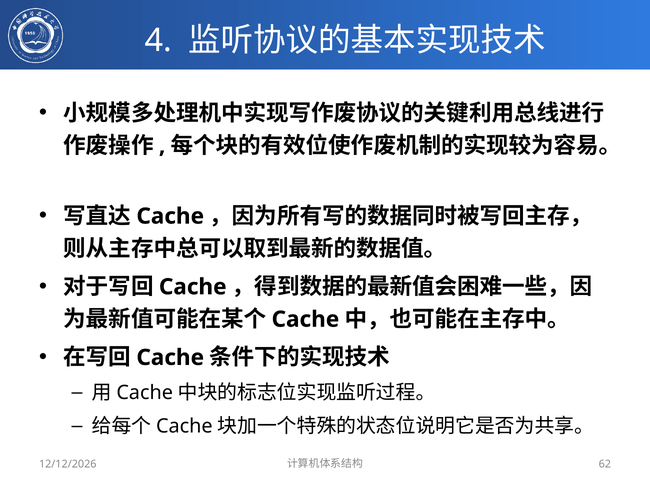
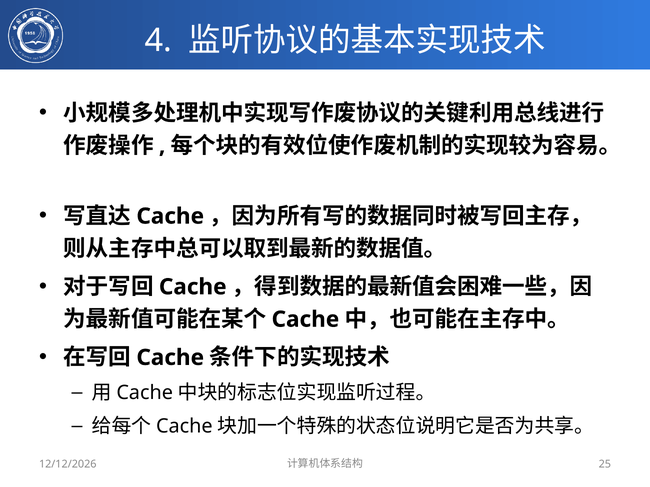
62: 62 -> 25
